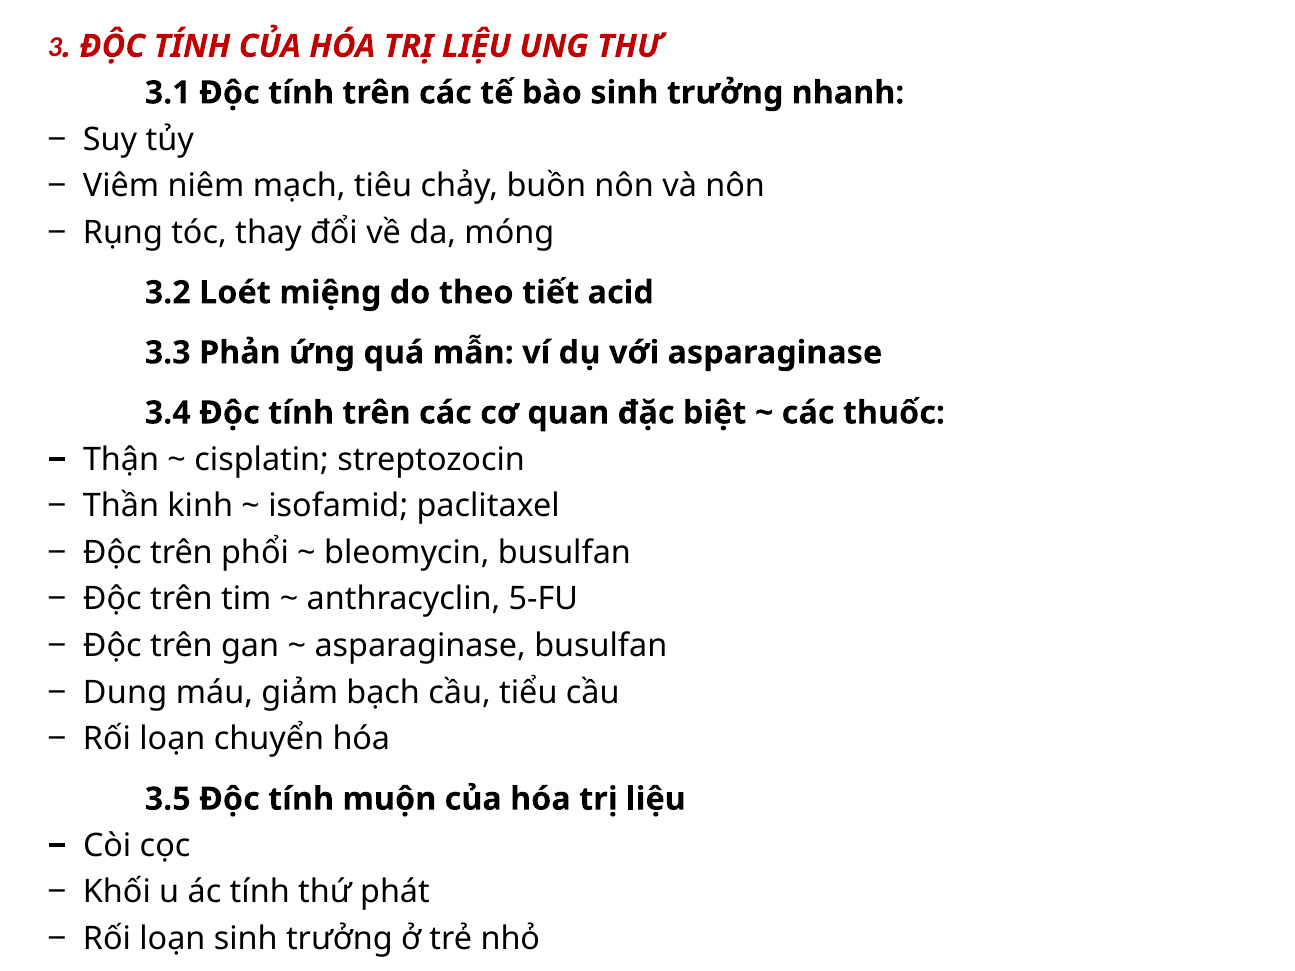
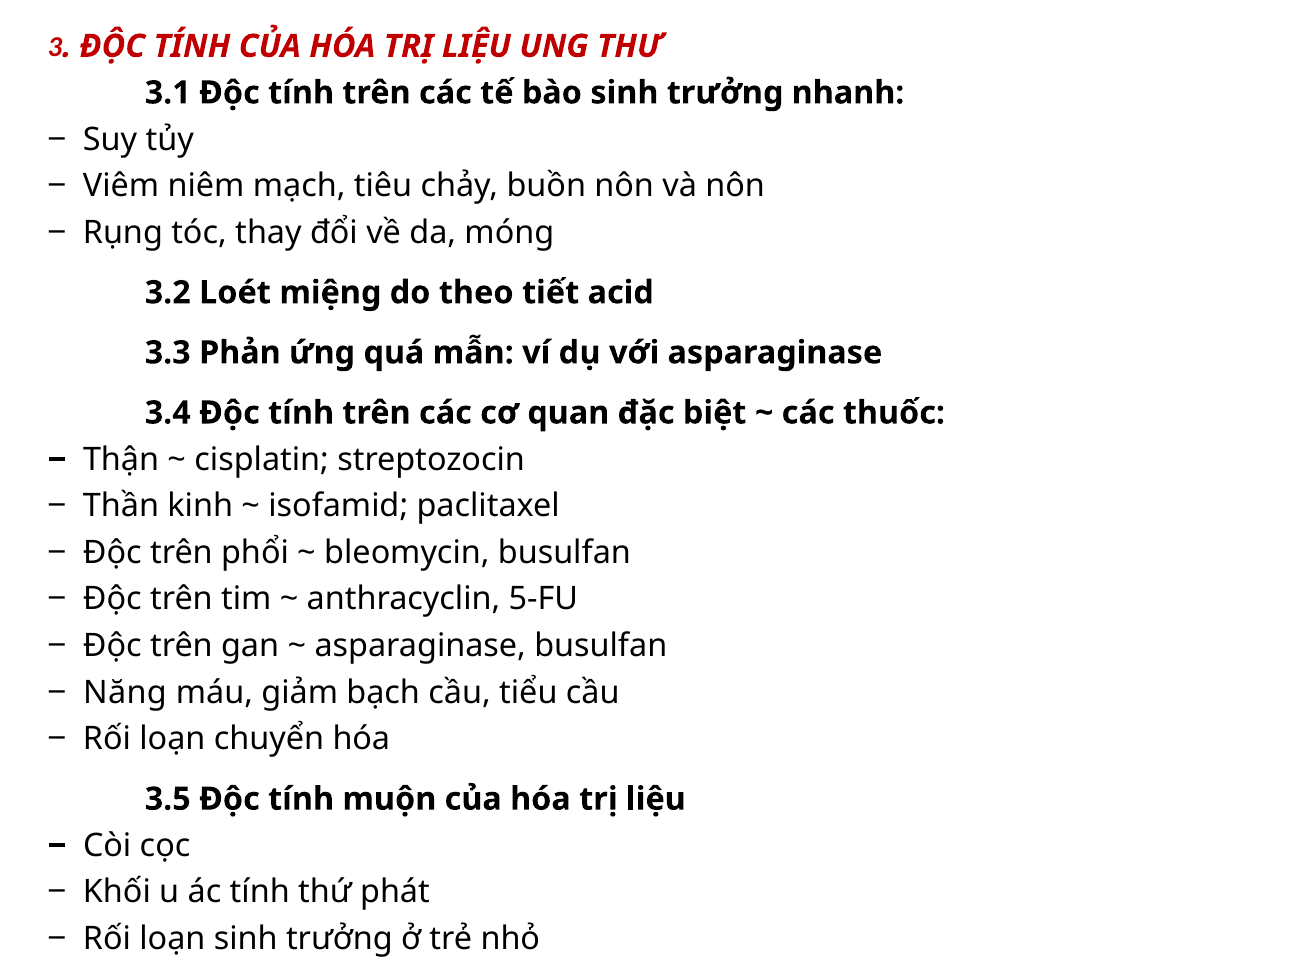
Dung: Dung -> Năng
